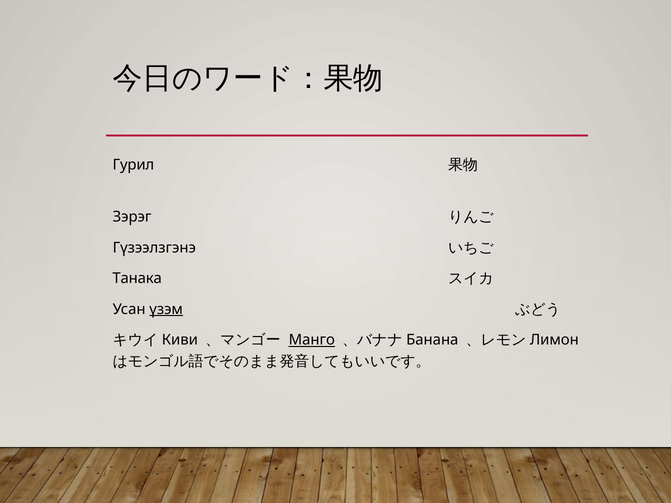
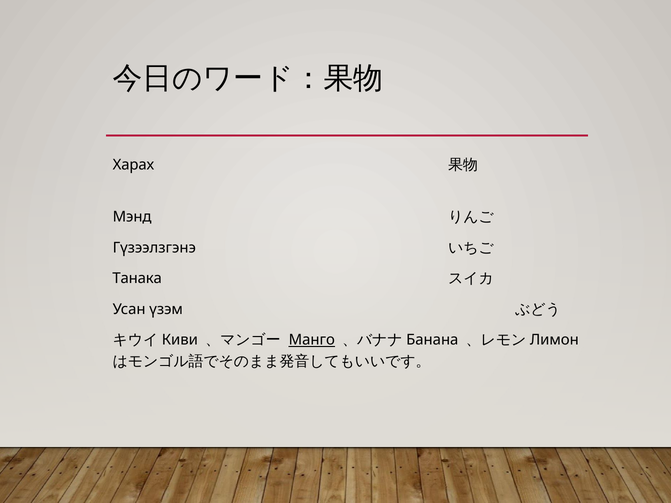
Гурил: Гурил -> Харах
Зэрэг: Зэрэг -> Мэнд
үзэм underline: present -> none
